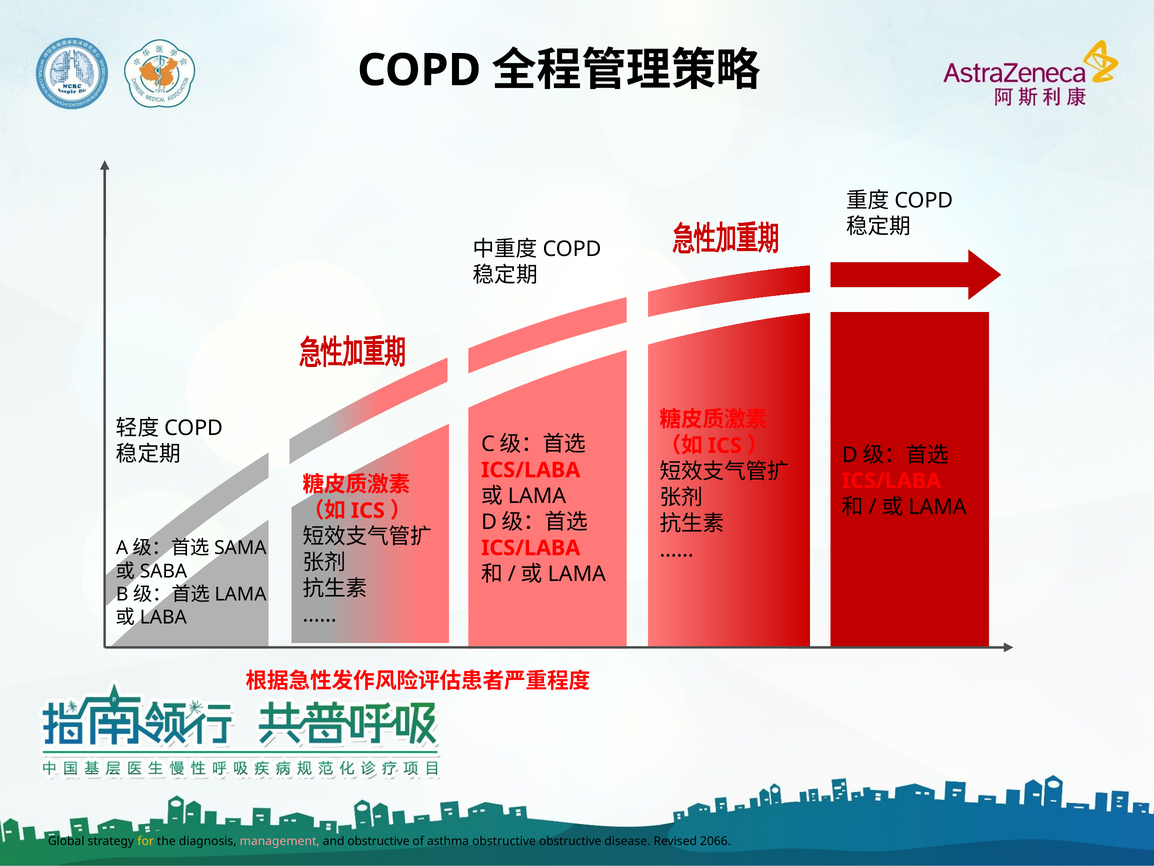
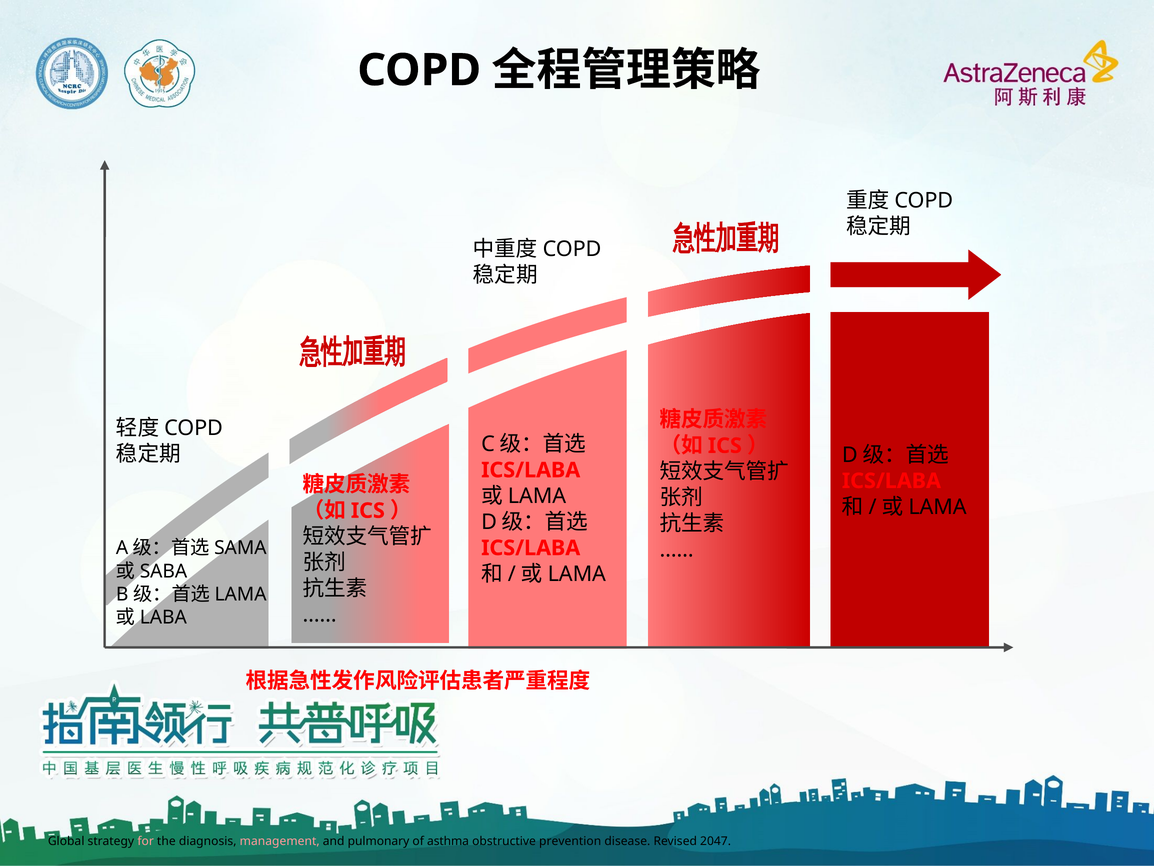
for colour: yellow -> pink
and obstructive: obstructive -> pulmonary
obstructive obstructive: obstructive -> prevention
2066: 2066 -> 2047
